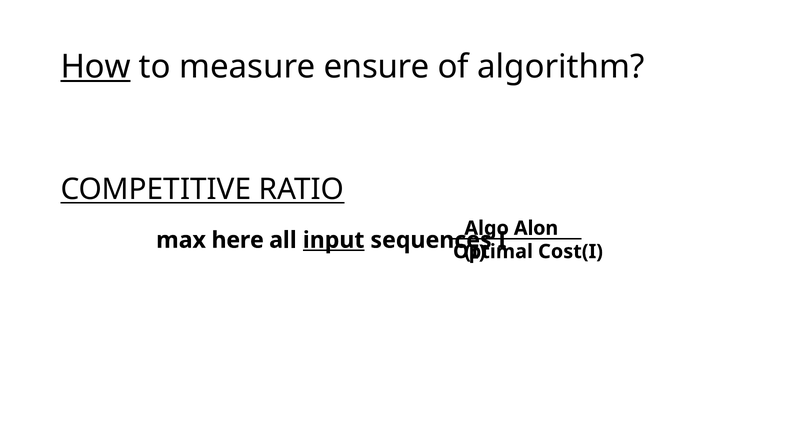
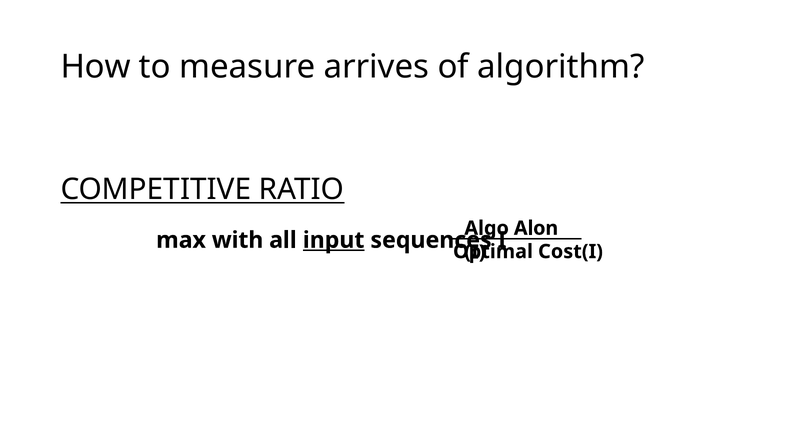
How underline: present -> none
ensure: ensure -> arrives
here: here -> with
